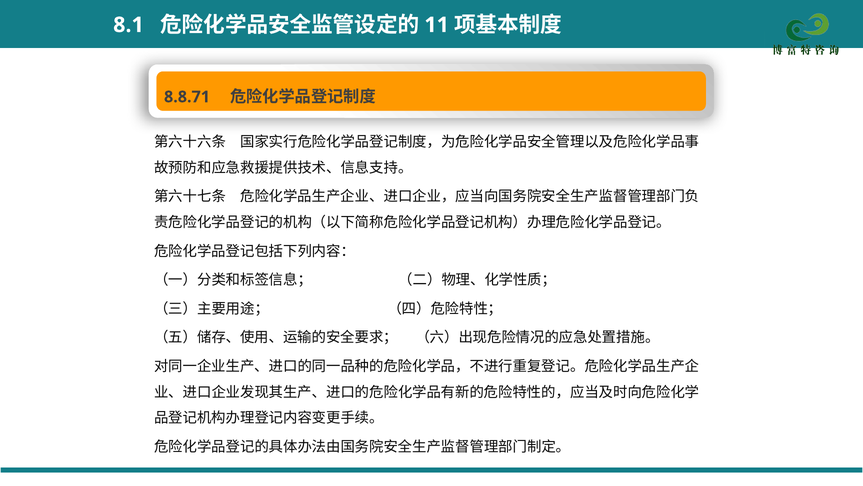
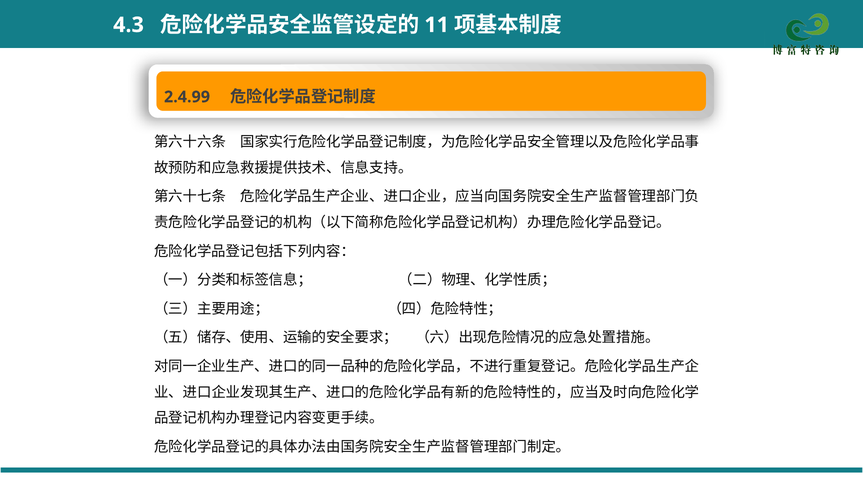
8.1: 8.1 -> 4.3
8.8.71: 8.8.71 -> 2.4.99
